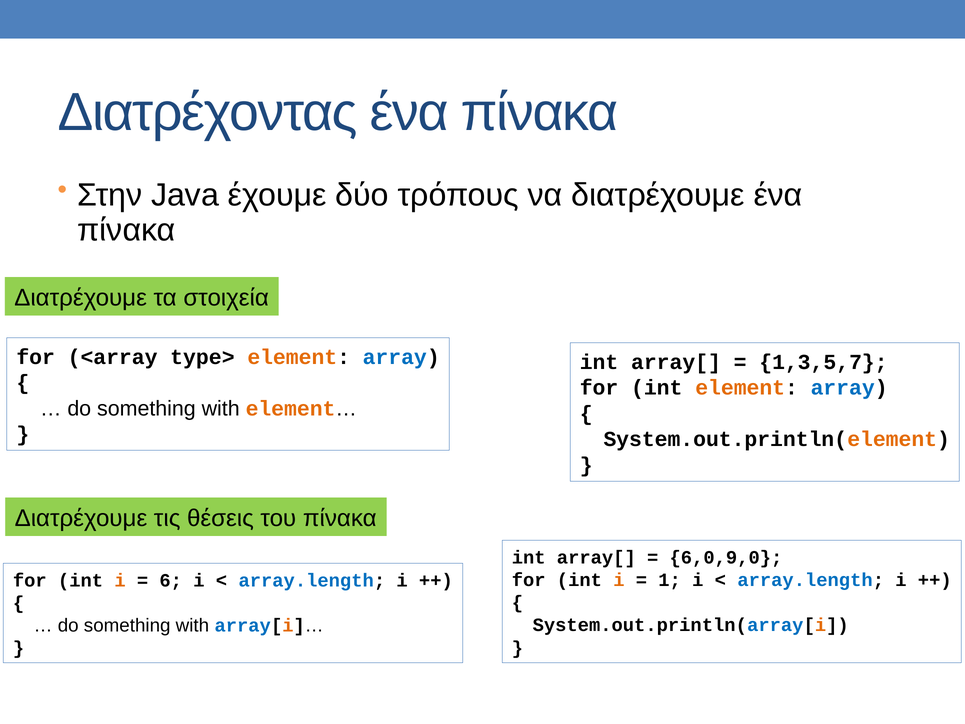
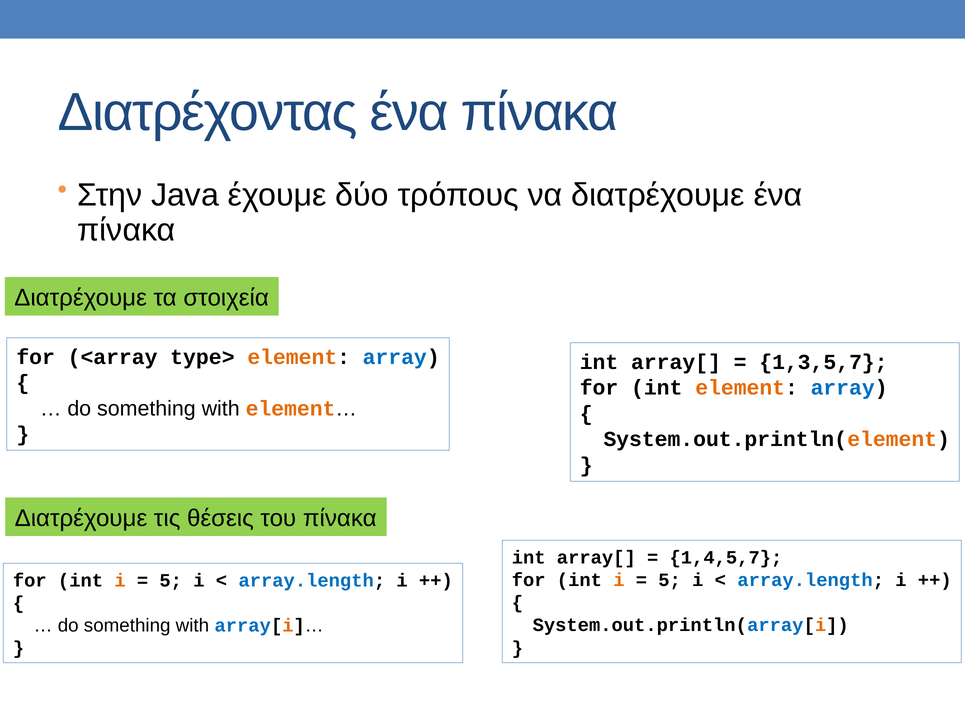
6,0,9,0: 6,0,9,0 -> 1,4,5,7
1 at (670, 580): 1 -> 5
6 at (171, 580): 6 -> 5
